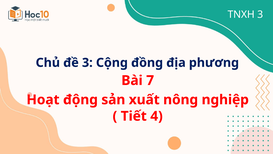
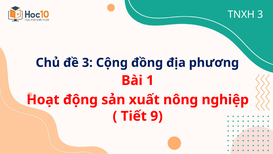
7: 7 -> 1
4: 4 -> 9
